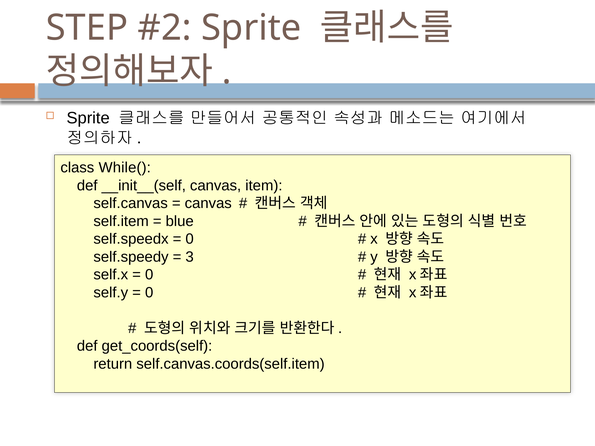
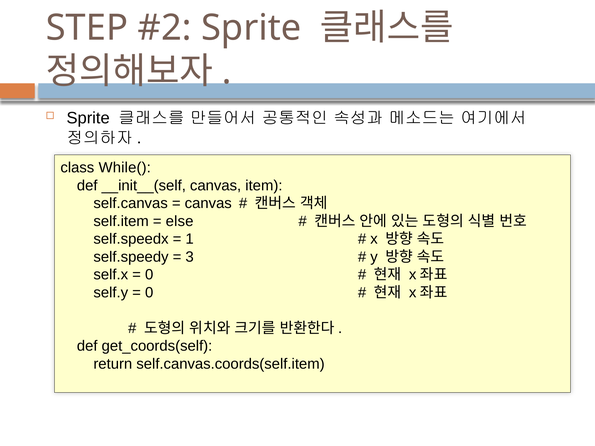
blue: blue -> else
0 at (190, 239): 0 -> 1
